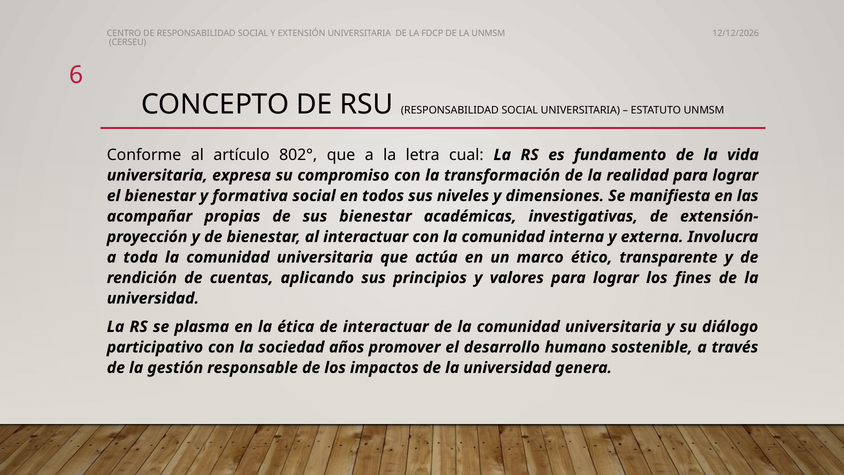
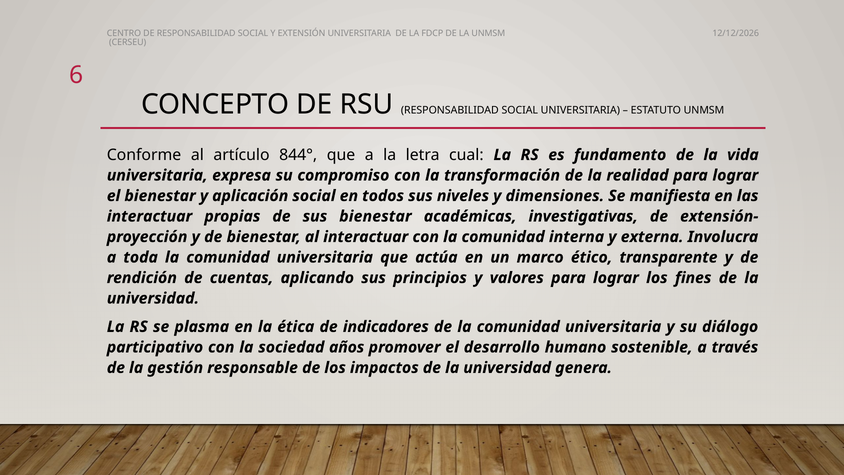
802°: 802° -> 844°
formativa: formativa -> aplicación
acompañar at (149, 216): acompañar -> interactuar
de interactuar: interactuar -> indicadores
